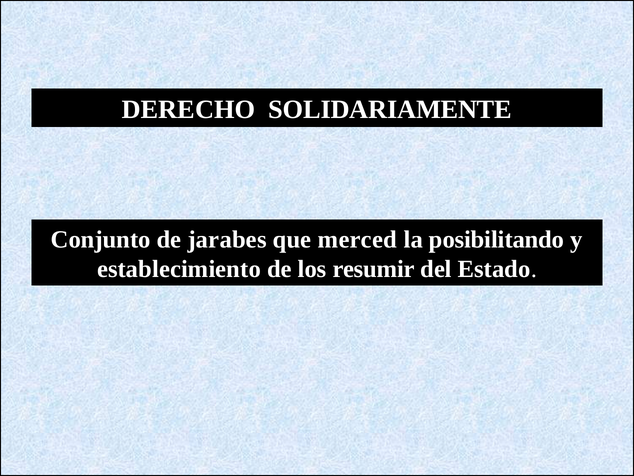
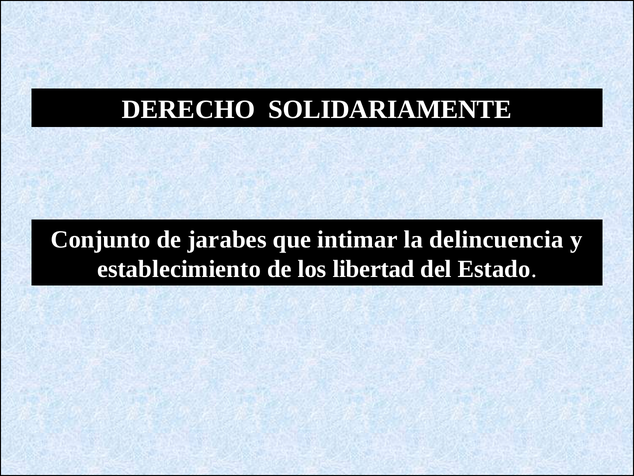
merced: merced -> intimar
posibilitando: posibilitando -> delincuencia
resumir: resumir -> libertad
